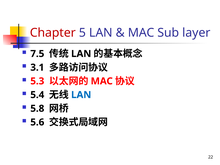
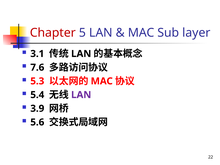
7.5: 7.5 -> 3.1
3.1: 3.1 -> 7.6
LAN at (81, 95) colour: blue -> purple
5.8: 5.8 -> 3.9
